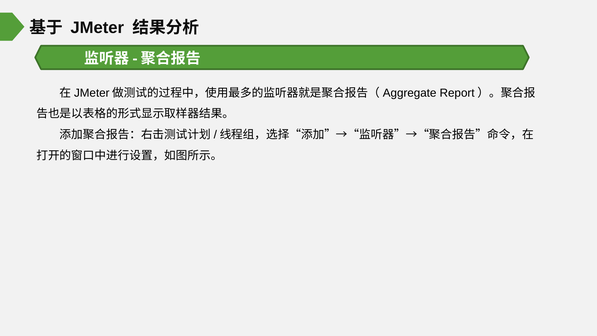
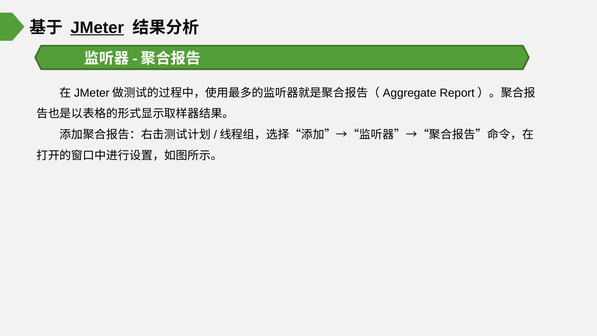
JMeter underline: none -> present
